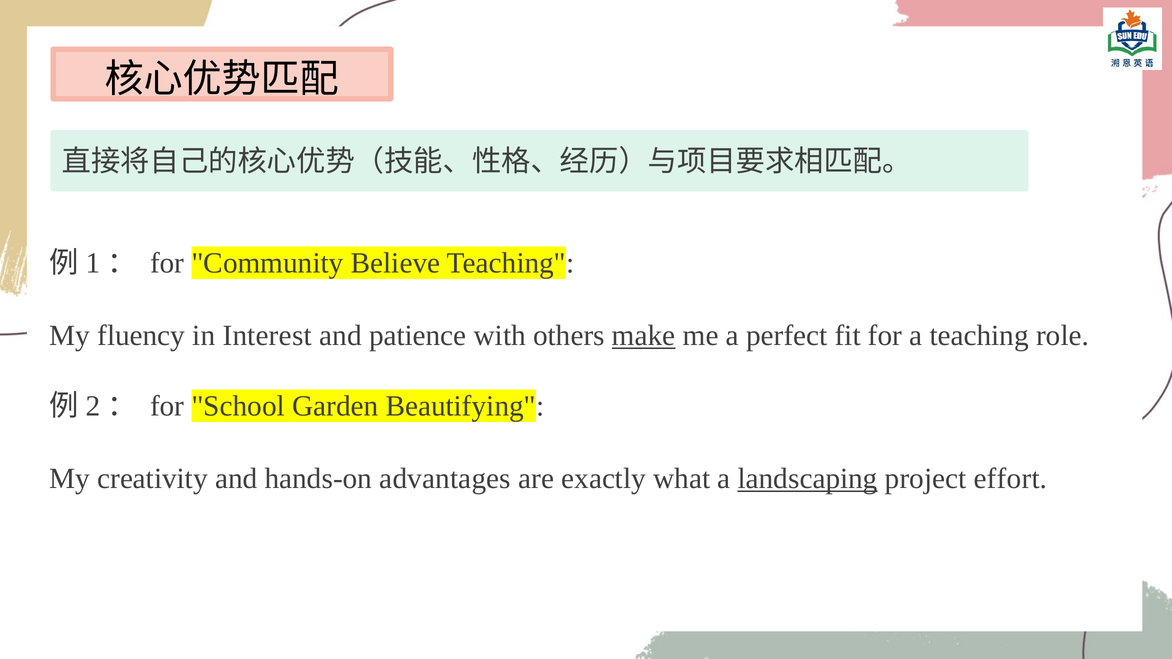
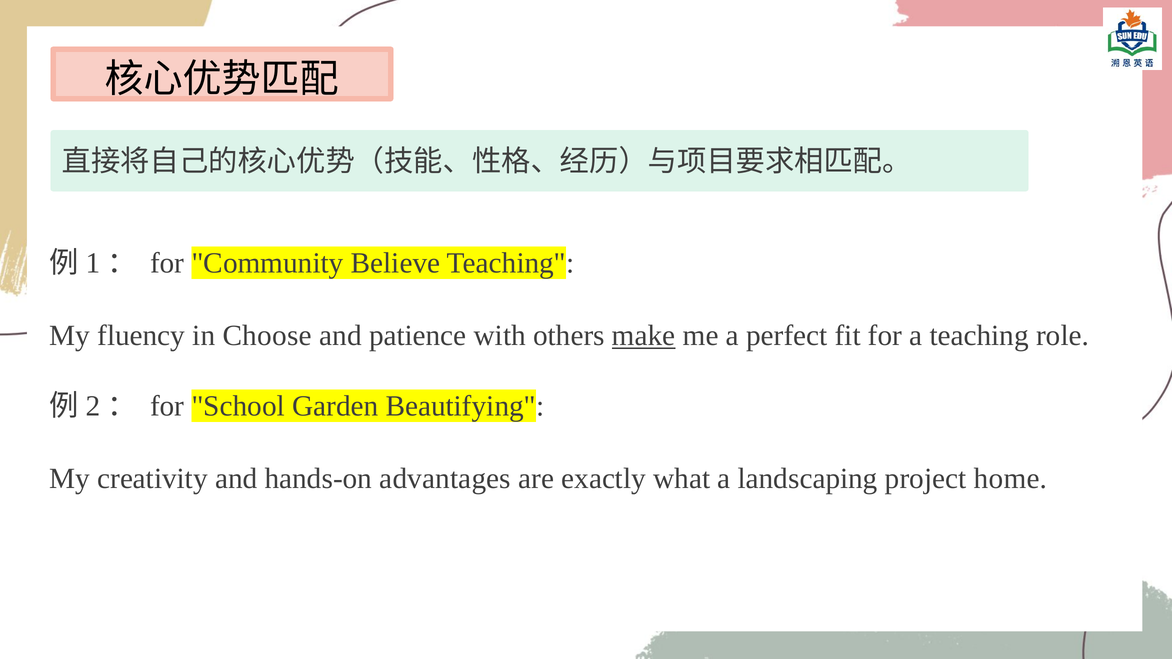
Interest: Interest -> Choose
landscaping underline: present -> none
effort: effort -> home
